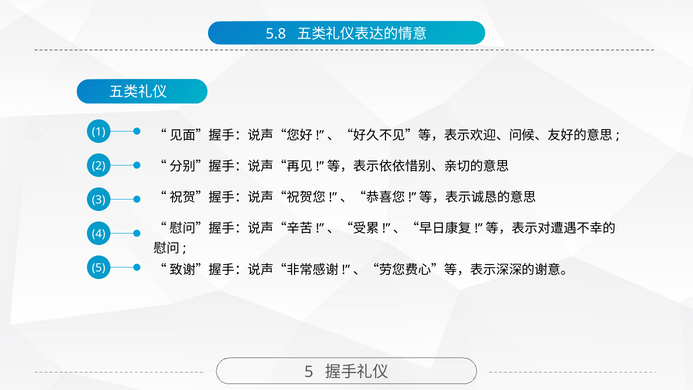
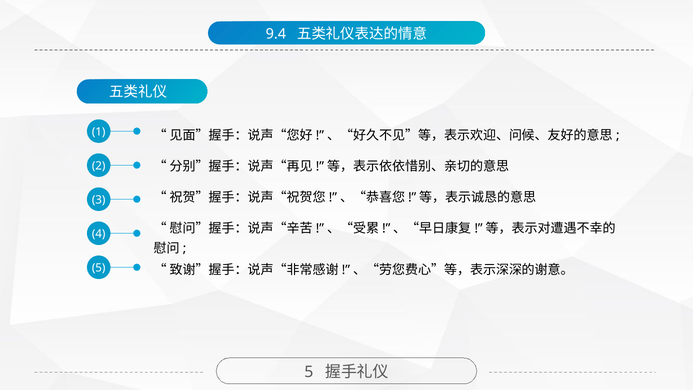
5.8: 5.8 -> 9.4
